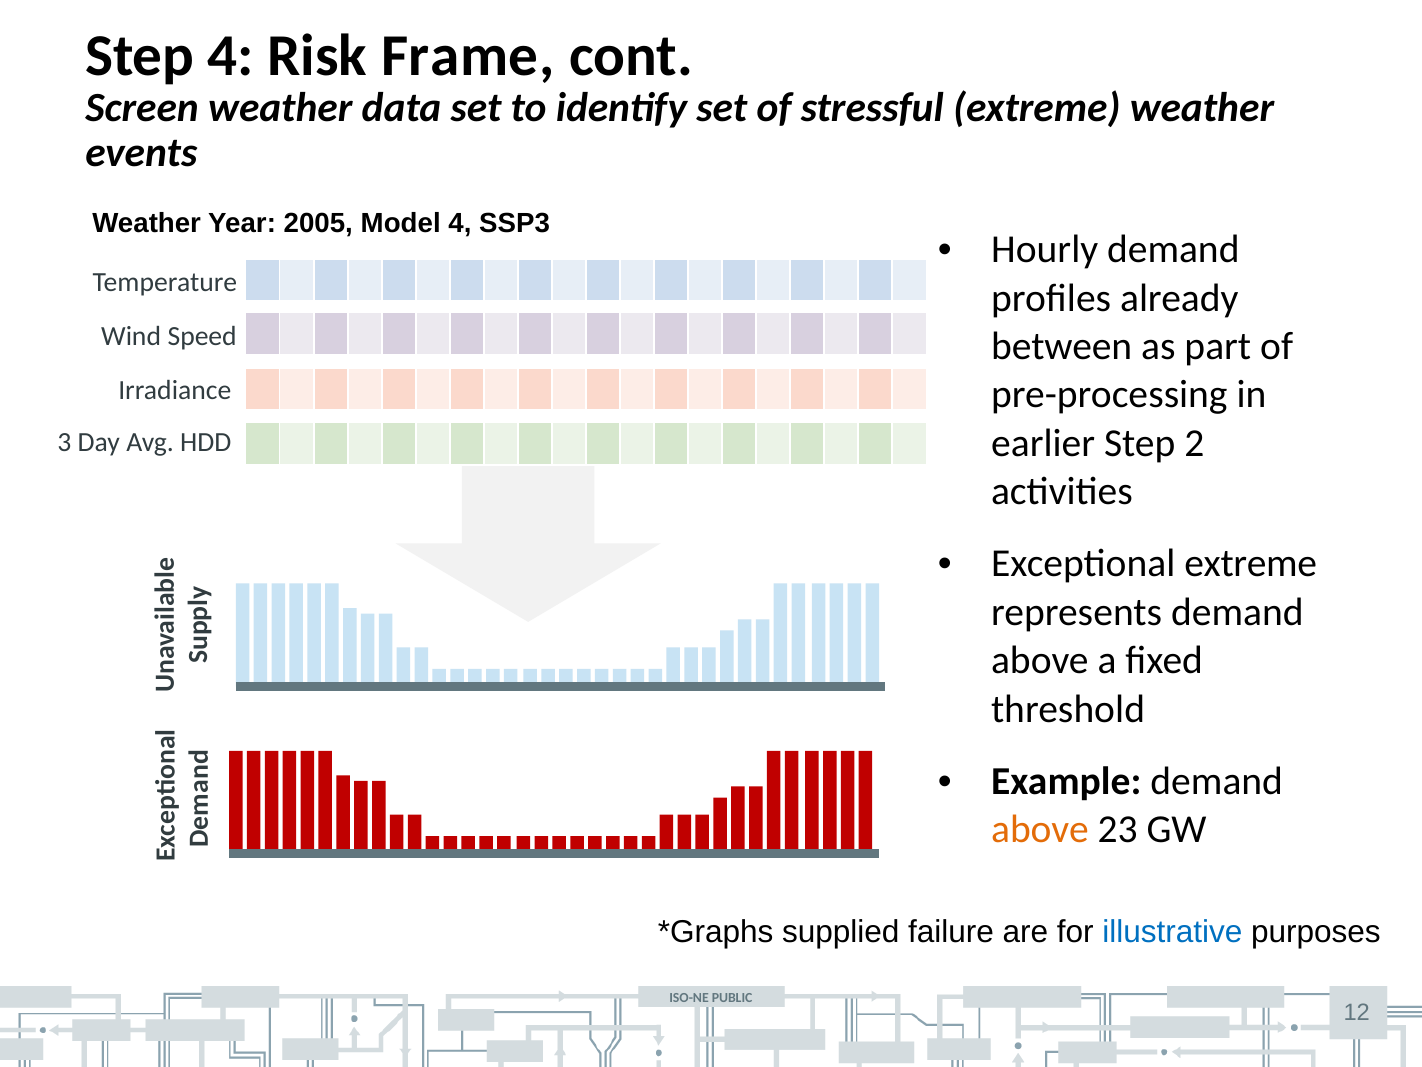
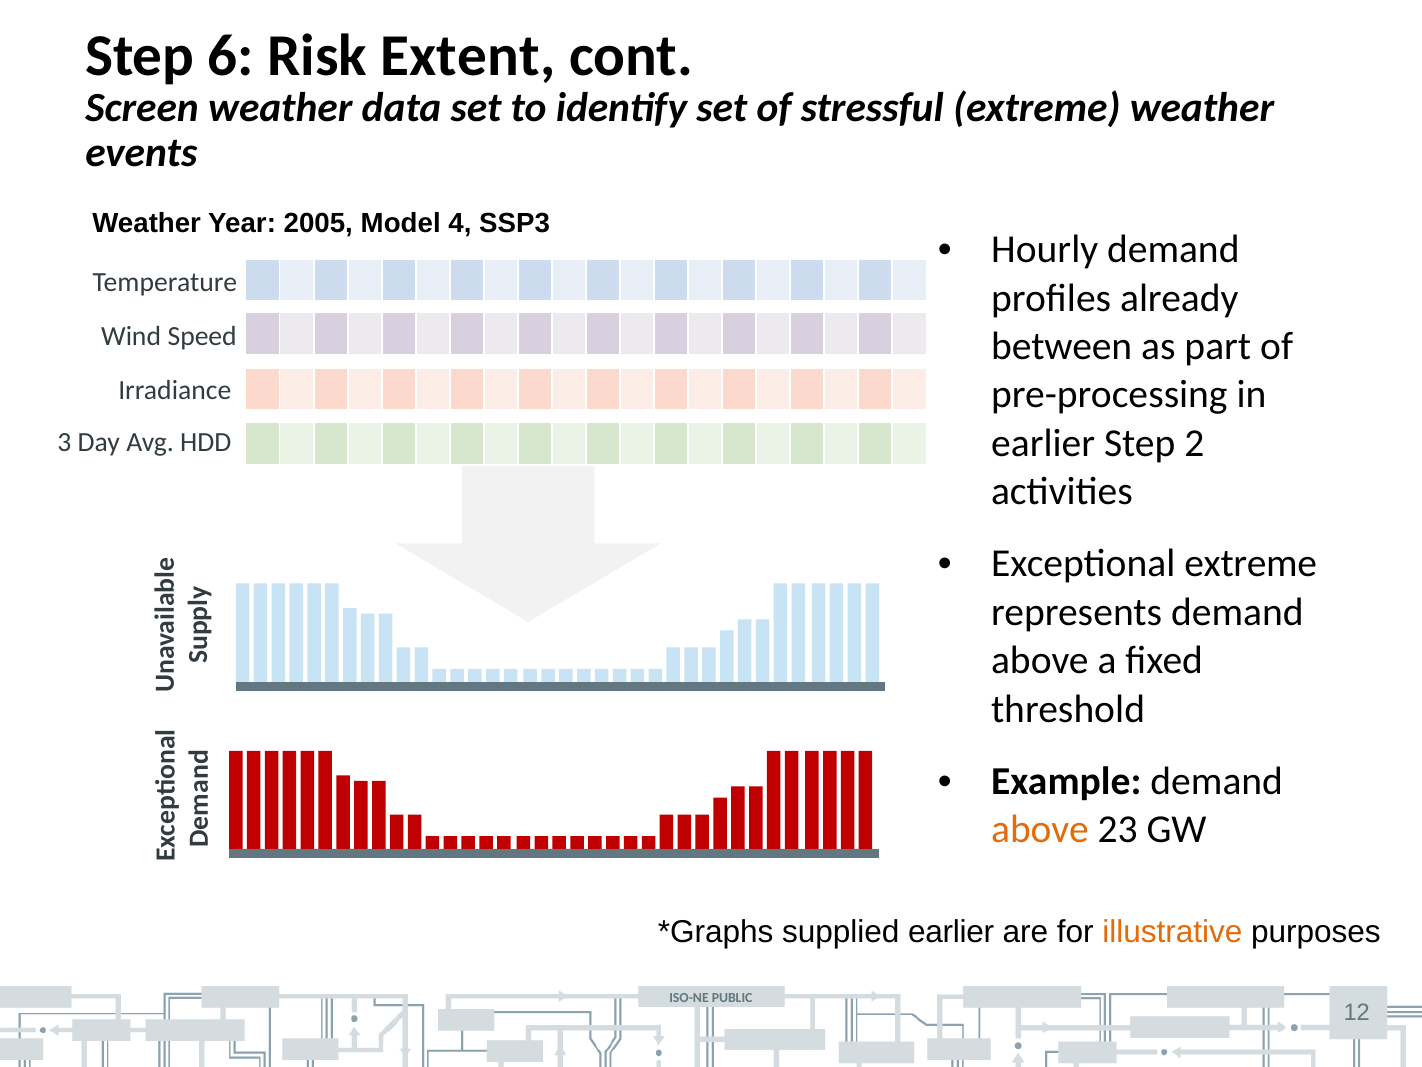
Step 4: 4 -> 6
Frame: Frame -> Extent
supplied failure: failure -> earlier
illustrative colour: blue -> orange
